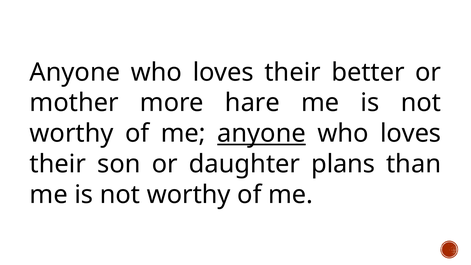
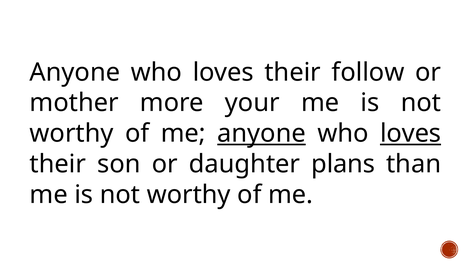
better: better -> follow
hare: hare -> your
loves at (411, 133) underline: none -> present
